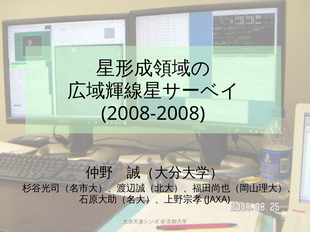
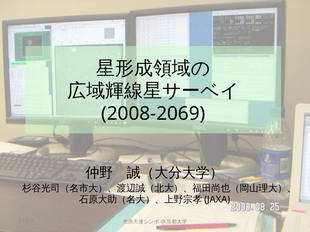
2008-2008: 2008-2008 -> 2008-2069
